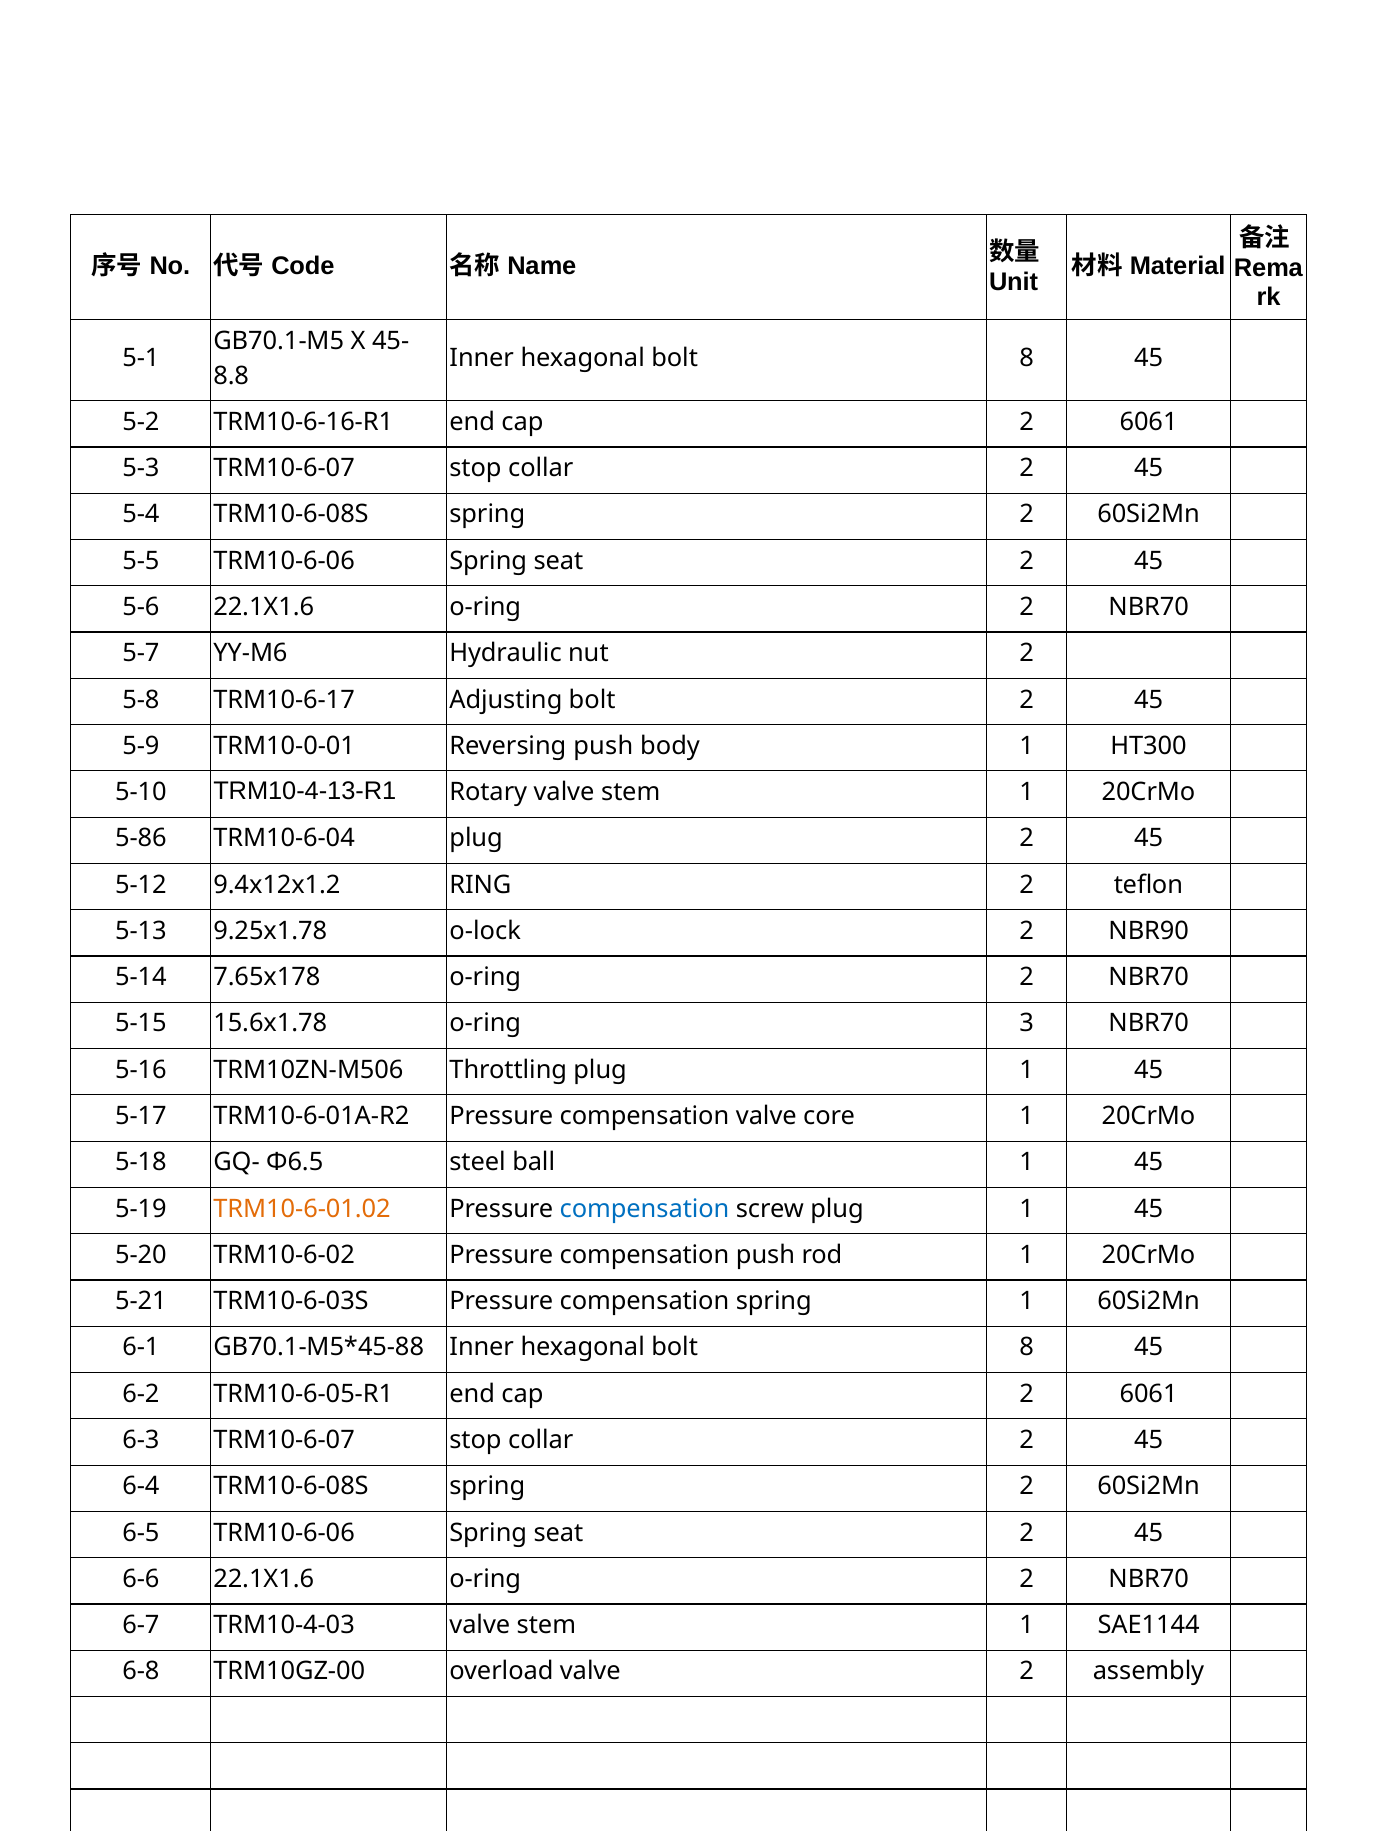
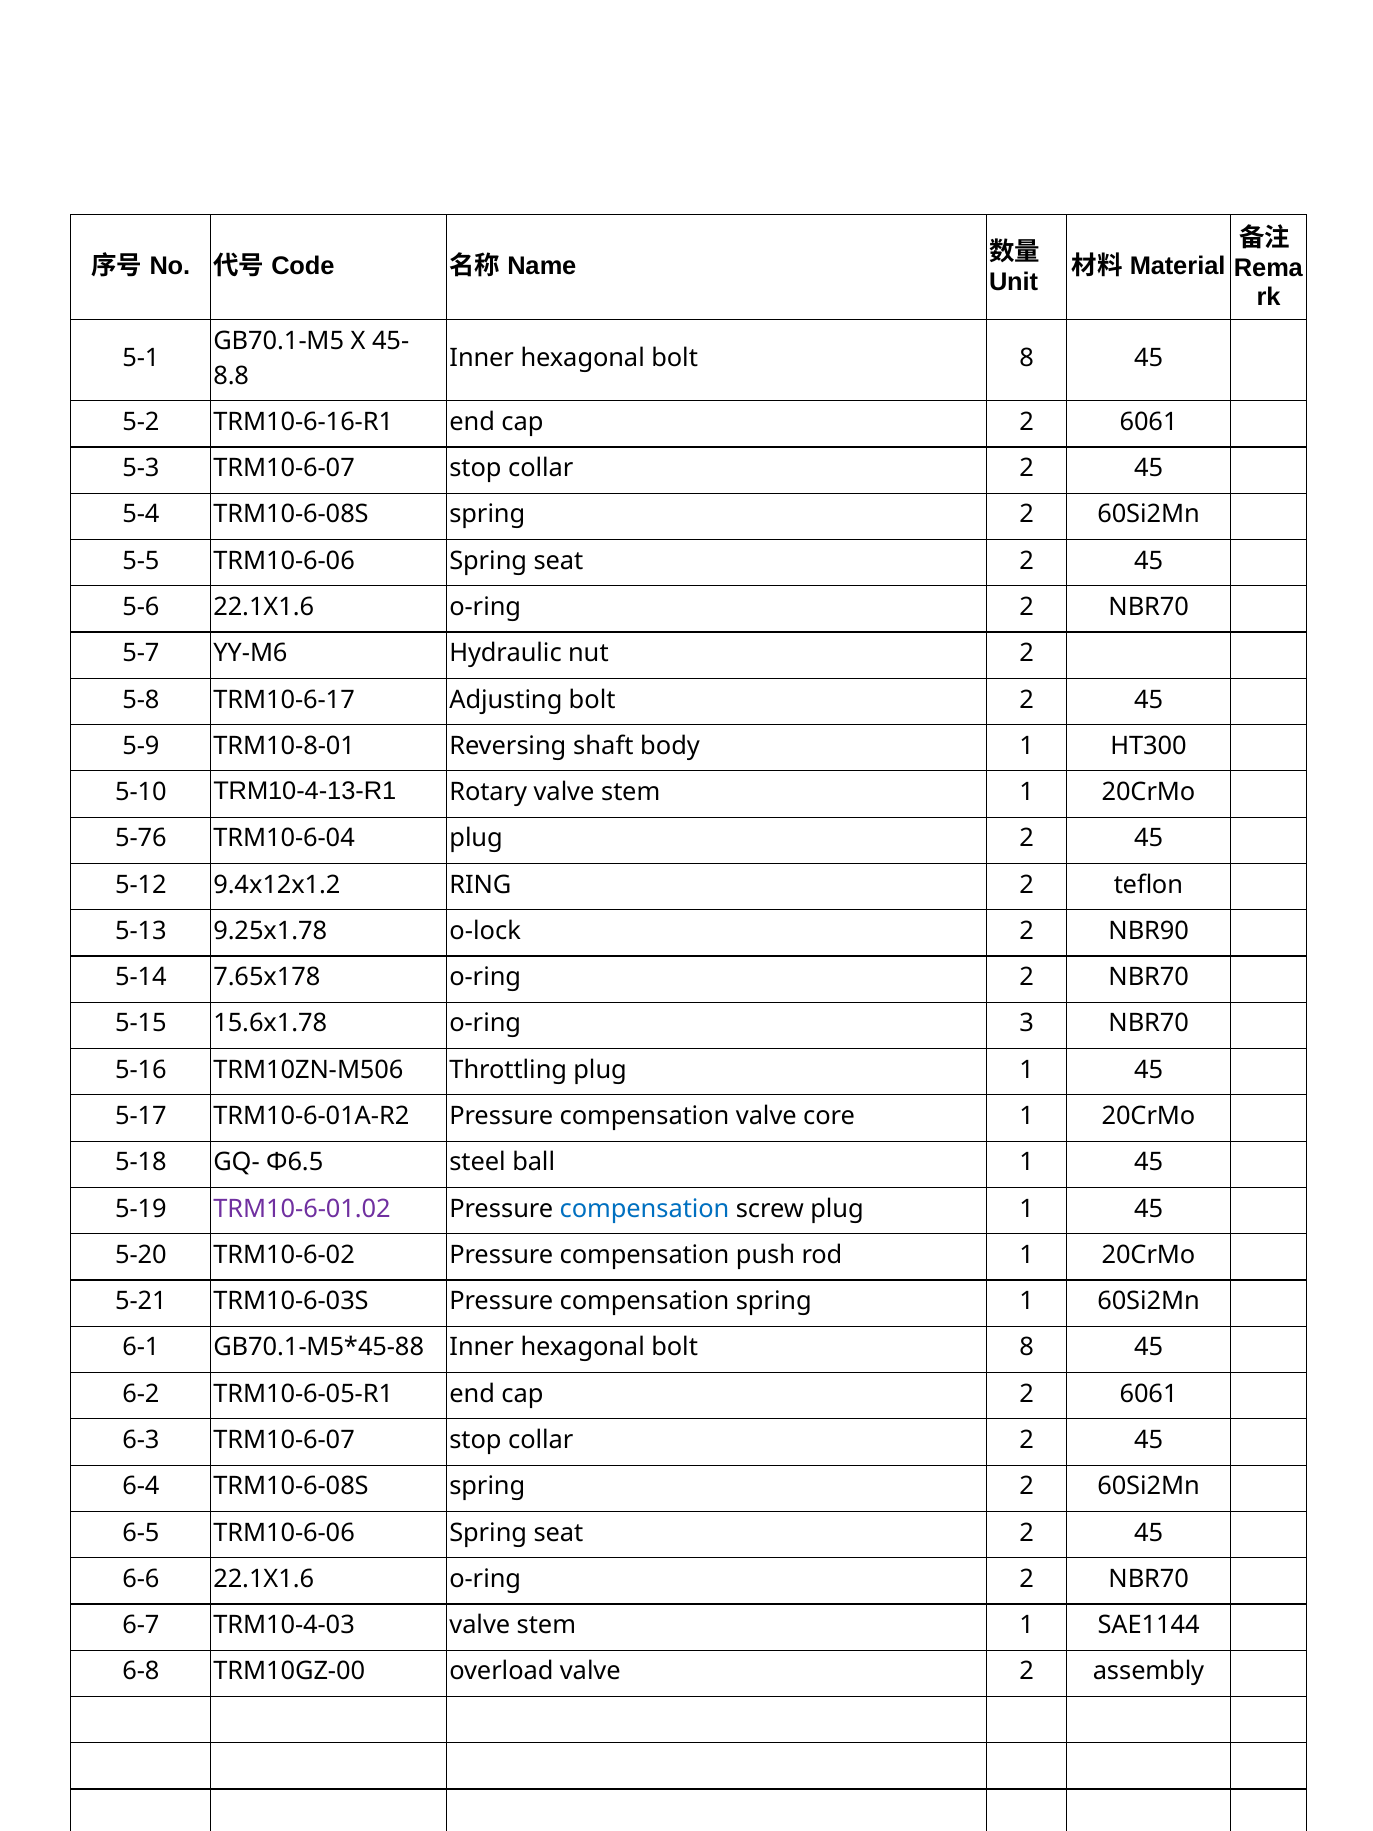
TRM10-0-01: TRM10-0-01 -> TRM10-8-01
Reversing push: push -> shaft
5-86: 5-86 -> 5-76
TRM10-6-01.02 colour: orange -> purple
